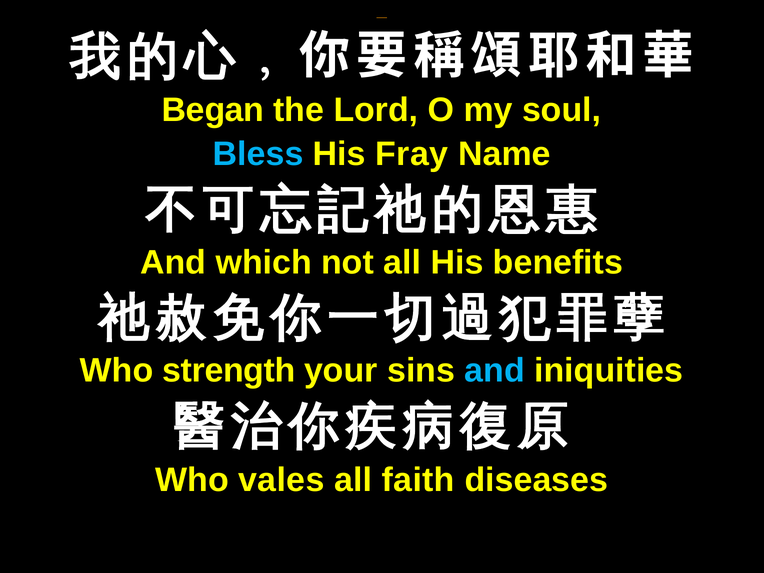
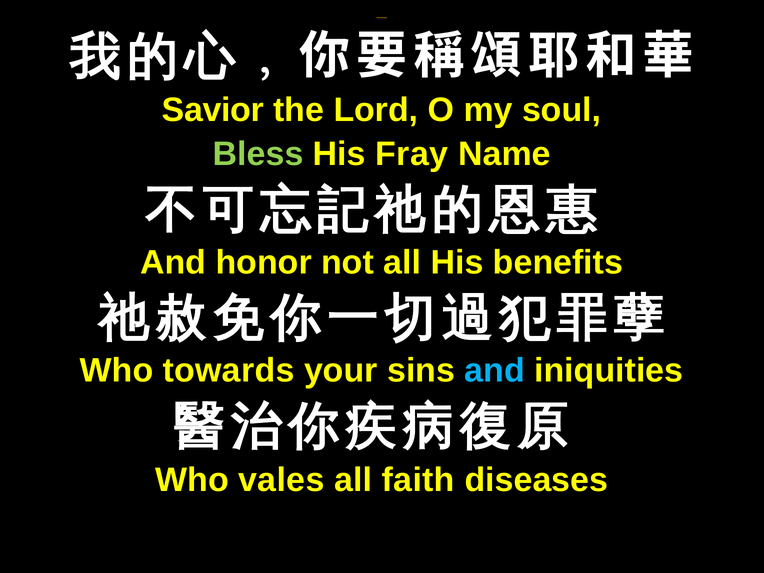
Began: Began -> Savior
Bless colour: light blue -> light green
which: which -> honor
strength: strength -> towards
